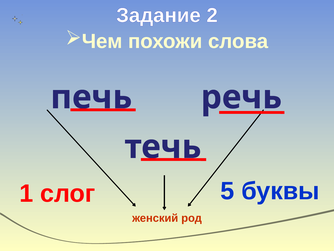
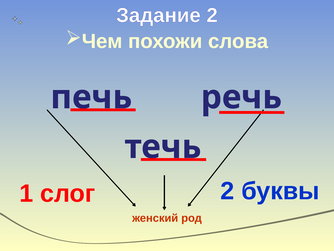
слог 5: 5 -> 2
